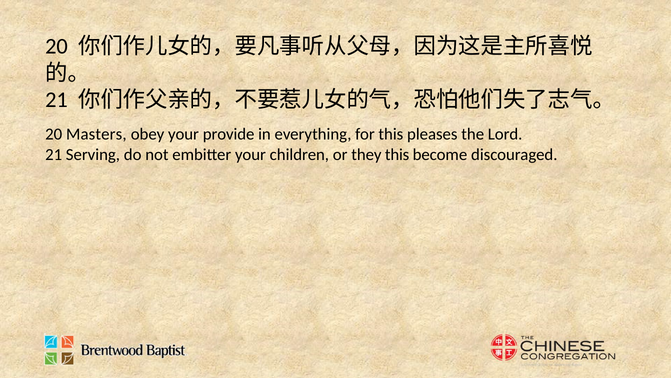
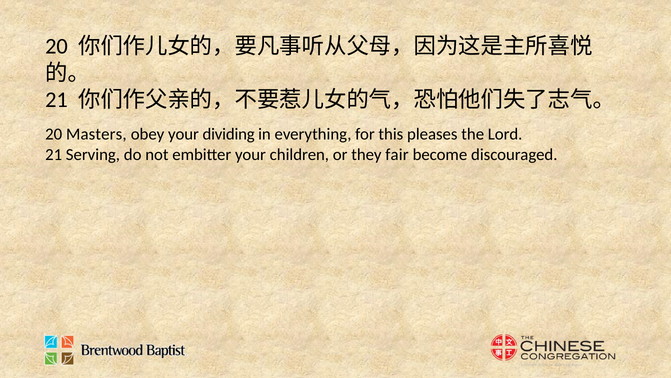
provide: provide -> dividing
they this: this -> fair
